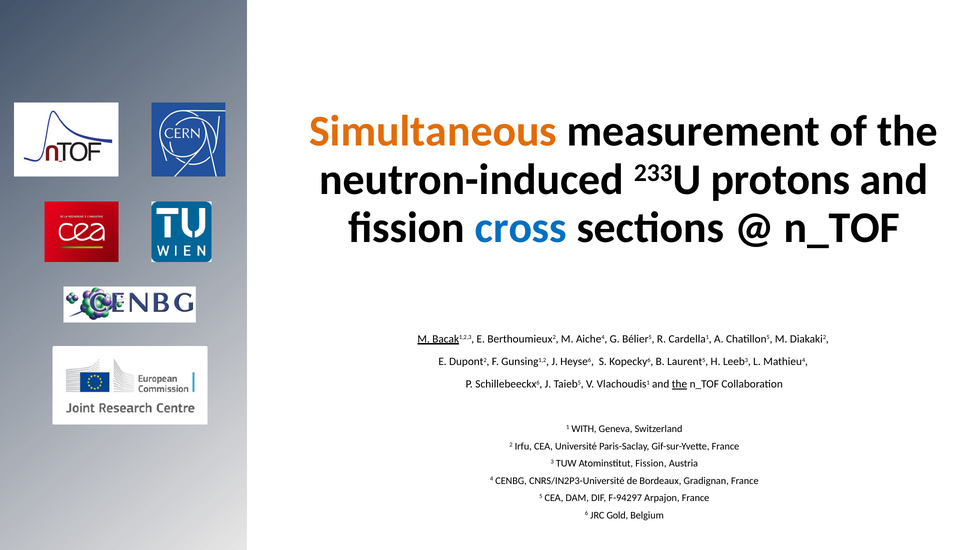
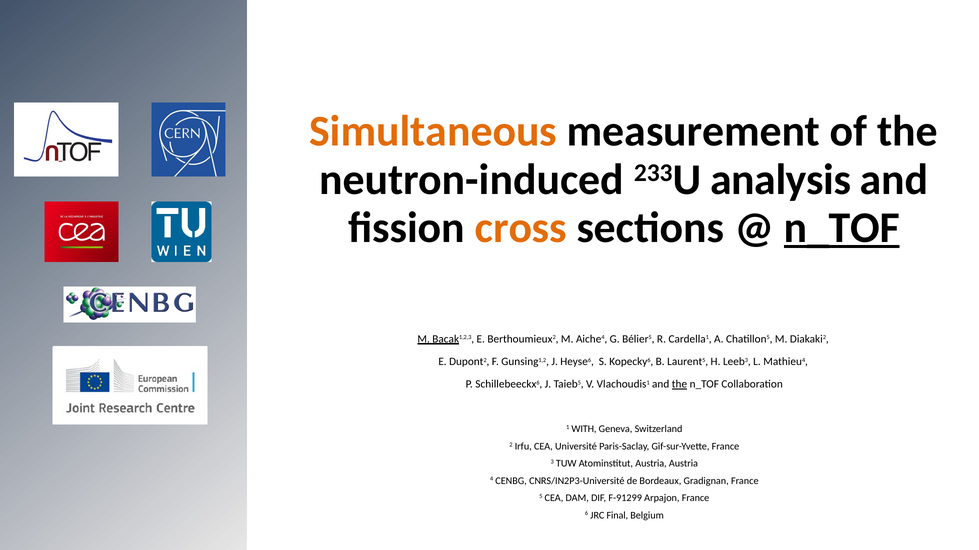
protons: protons -> analysis
cross colour: blue -> orange
n_TOF at (842, 228) underline: none -> present
Atominstitut Fission: Fission -> Austria
F-94297: F-94297 -> F-91299
Gold: Gold -> Final
